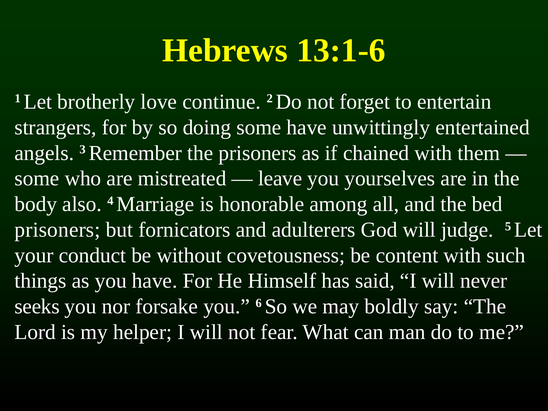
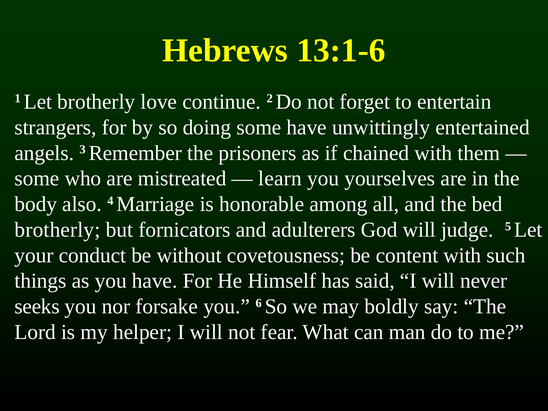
leave: leave -> learn
prisoners at (57, 230): prisoners -> brotherly
